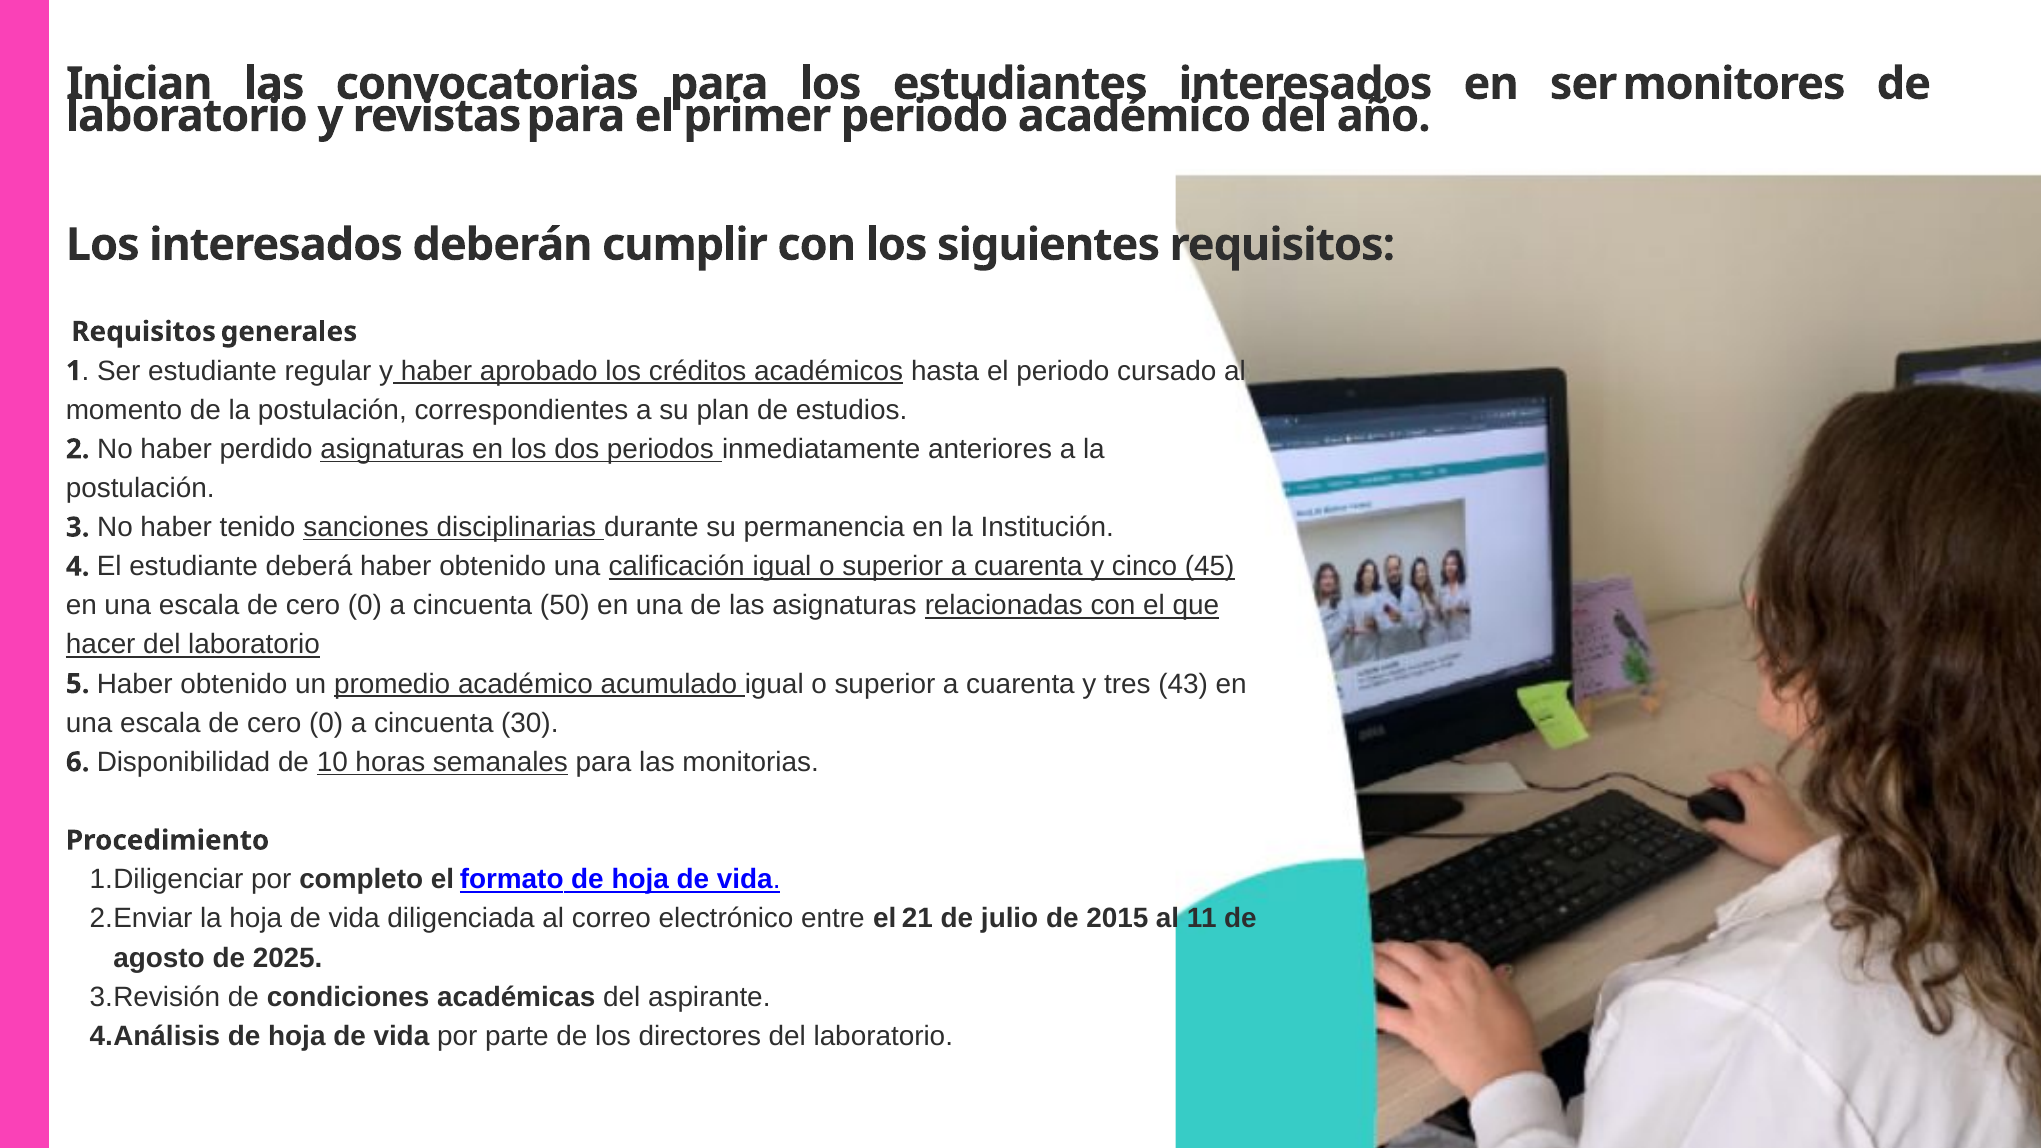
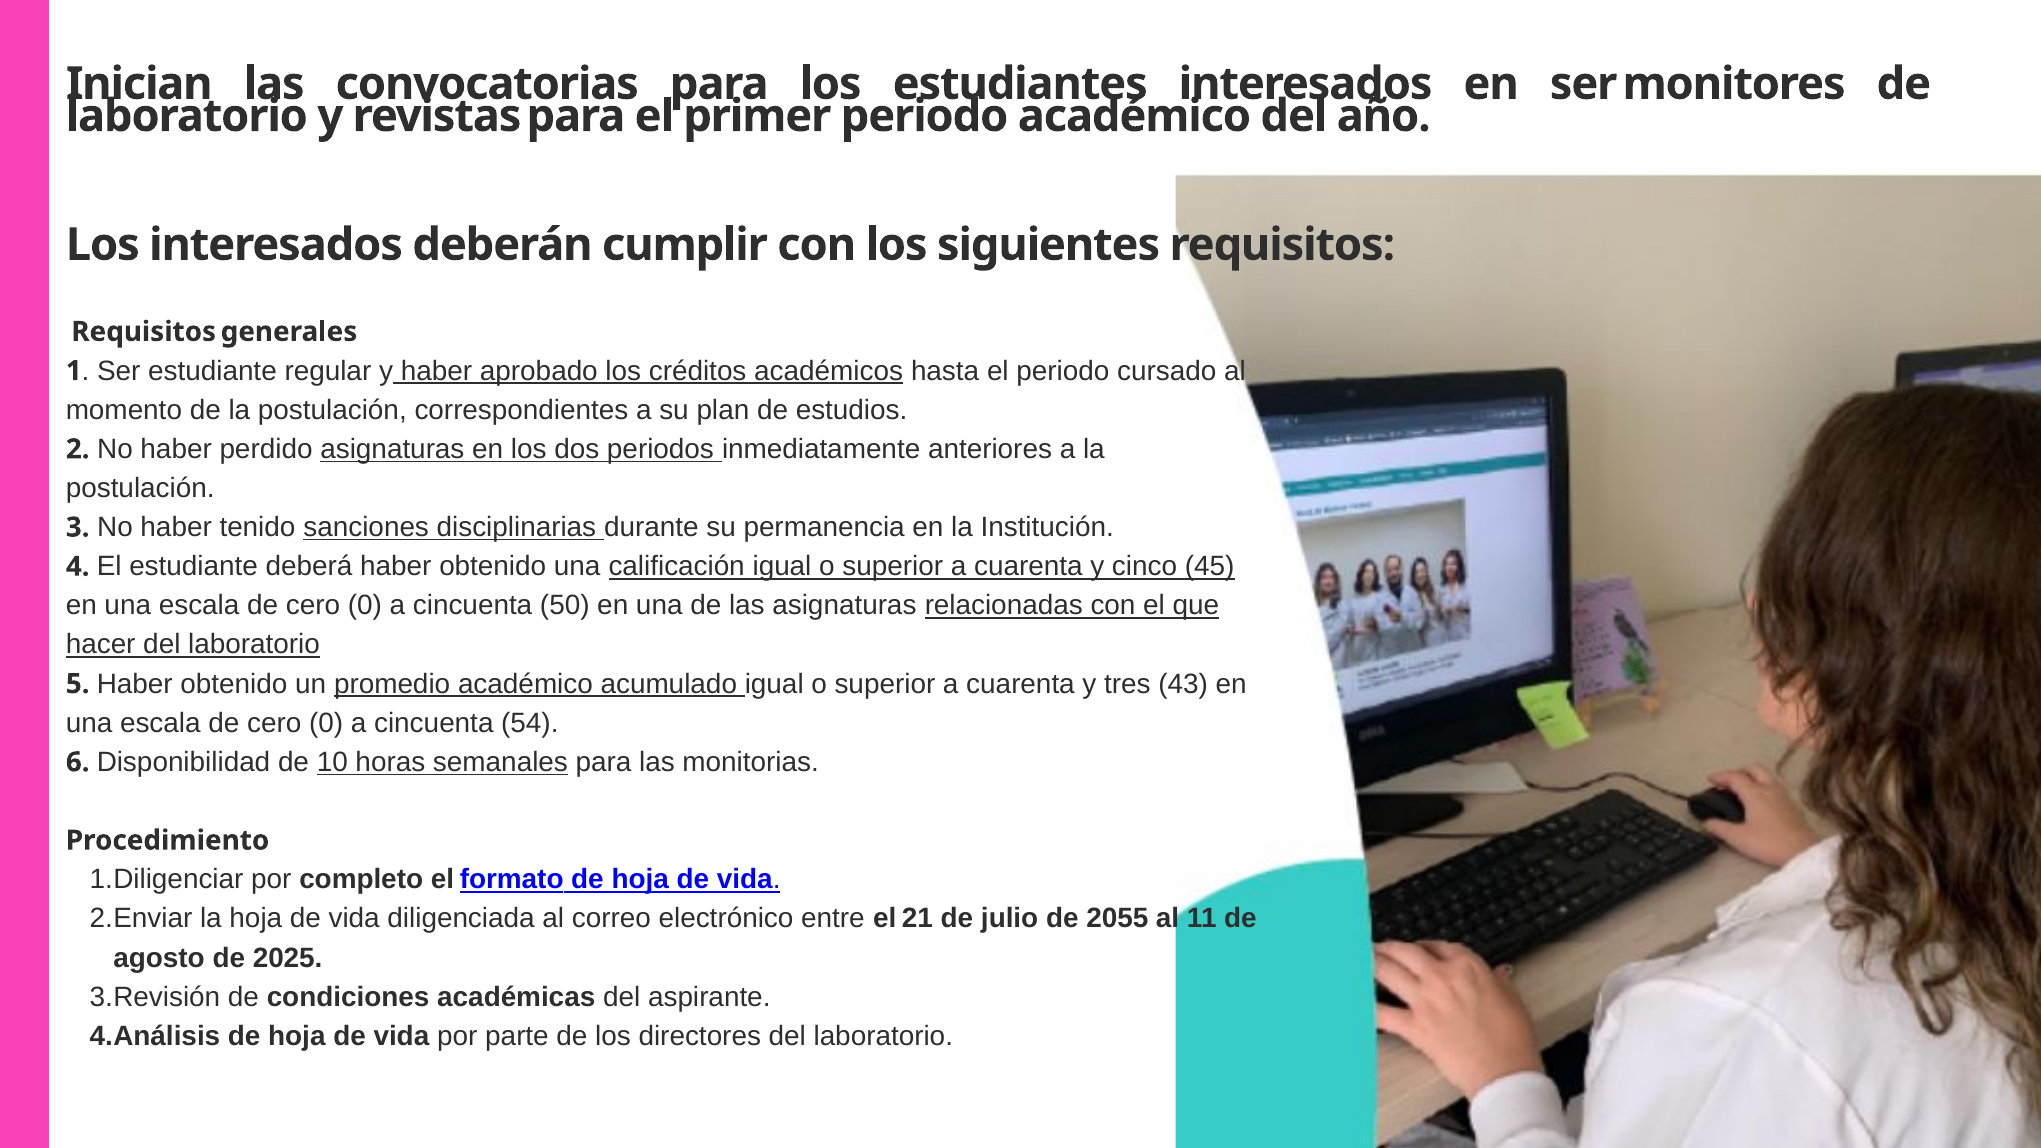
30: 30 -> 54
2015: 2015 -> 2055
